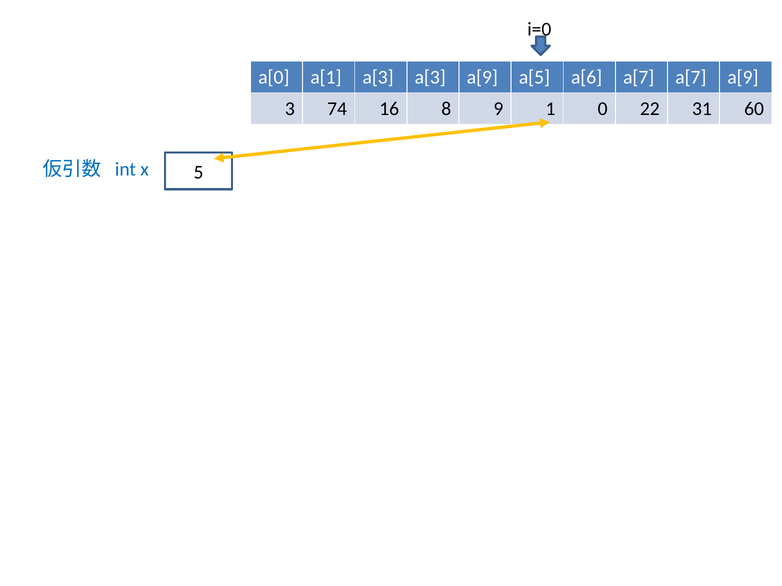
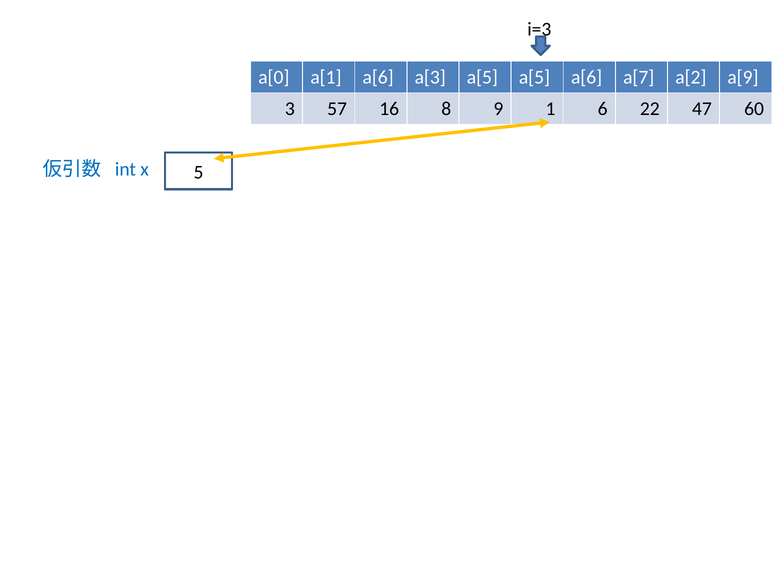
i=0: i=0 -> i=3
a[1 a[3: a[3 -> a[6
a[3 a[9: a[9 -> a[5
a[7 a[7: a[7 -> a[2
74: 74 -> 57
0: 0 -> 6
31: 31 -> 47
